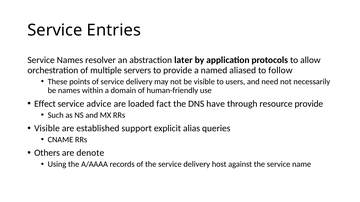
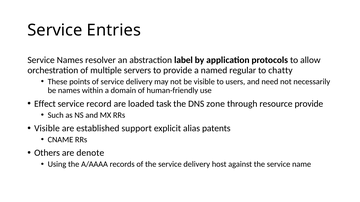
later: later -> label
aliased: aliased -> regular
follow: follow -> chatty
advice: advice -> record
fact: fact -> task
have: have -> zone
queries: queries -> patents
